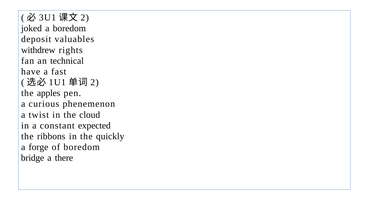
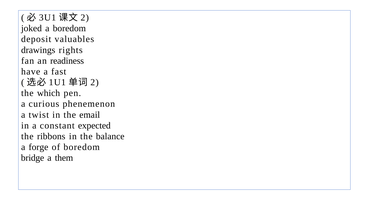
withdrew: withdrew -> drawings
technical: technical -> readiness
apples: apples -> which
cloud: cloud -> email
quickly: quickly -> balance
there: there -> them
